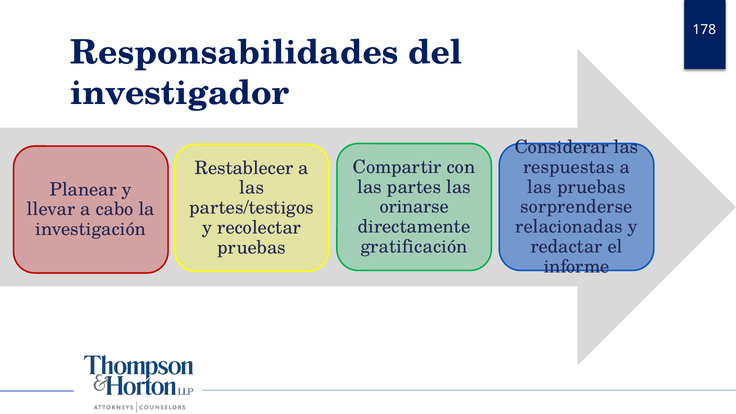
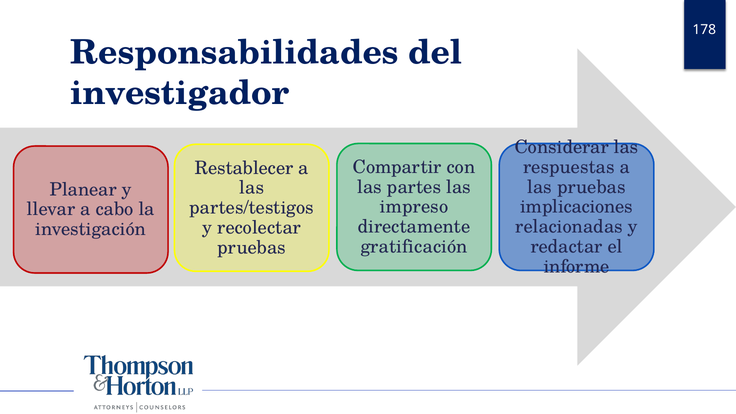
orinarse: orinarse -> impreso
sorprenderse: sorprenderse -> implicaciones
